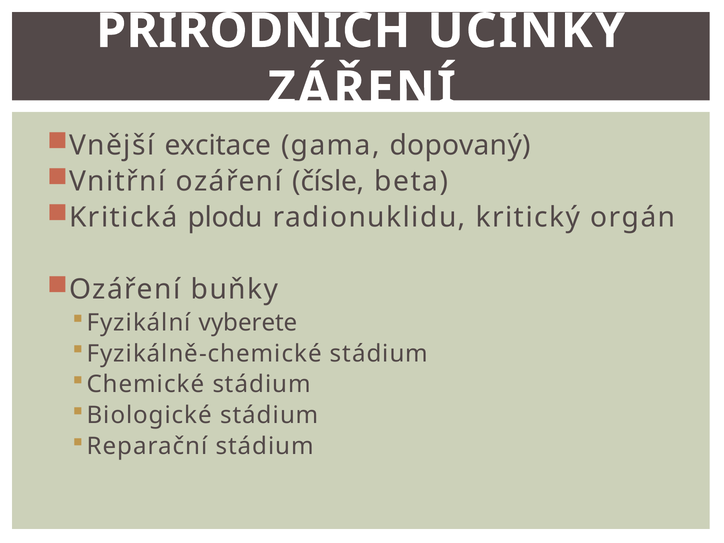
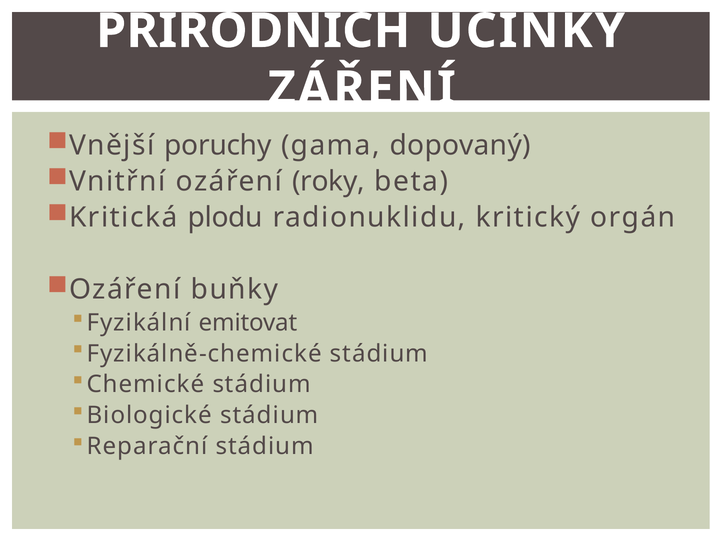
excitace: excitace -> poruchy
čísle: čísle -> roky
vyberete: vyberete -> emitovat
